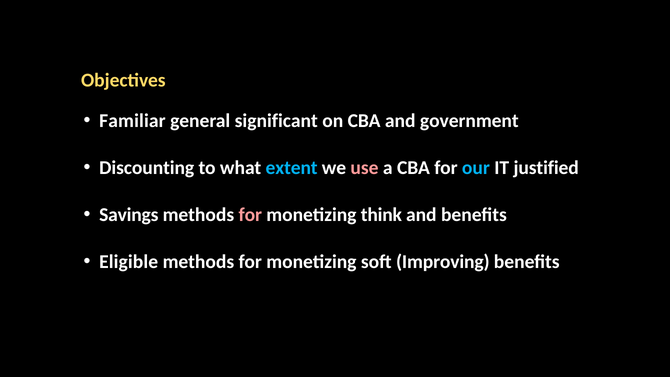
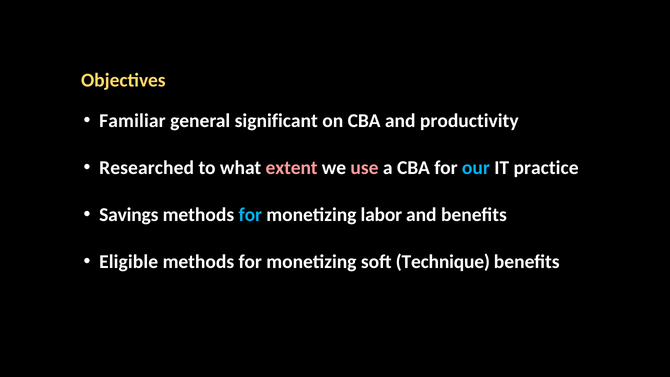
government: government -> productivity
Discounting: Discounting -> Researched
extent colour: light blue -> pink
justified: justified -> practice
for at (250, 215) colour: pink -> light blue
think: think -> labor
Improving: Improving -> Technique
